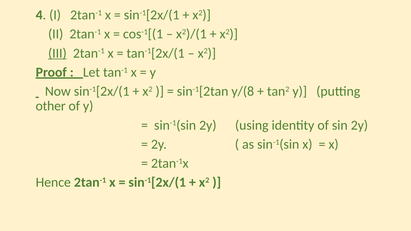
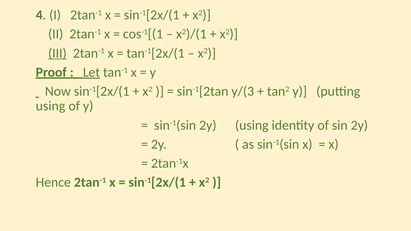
Let underline: none -> present
y/(8: y/(8 -> y/(3
other at (51, 106): other -> using
